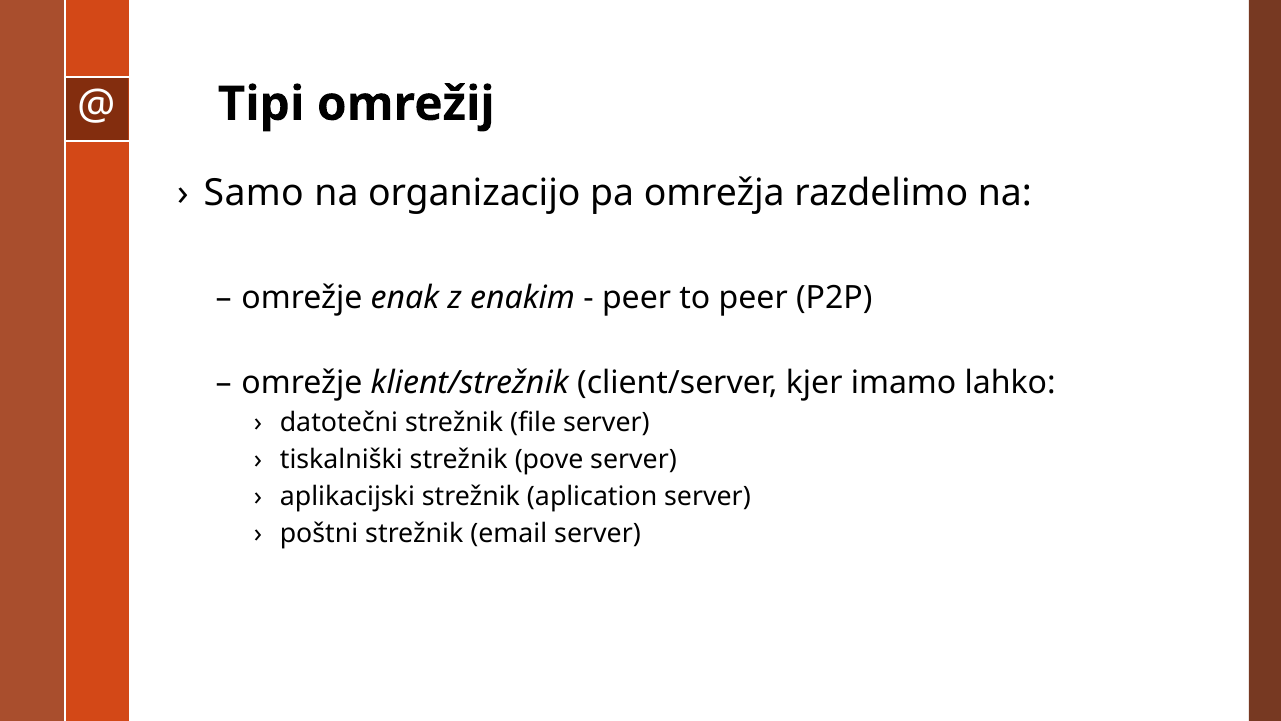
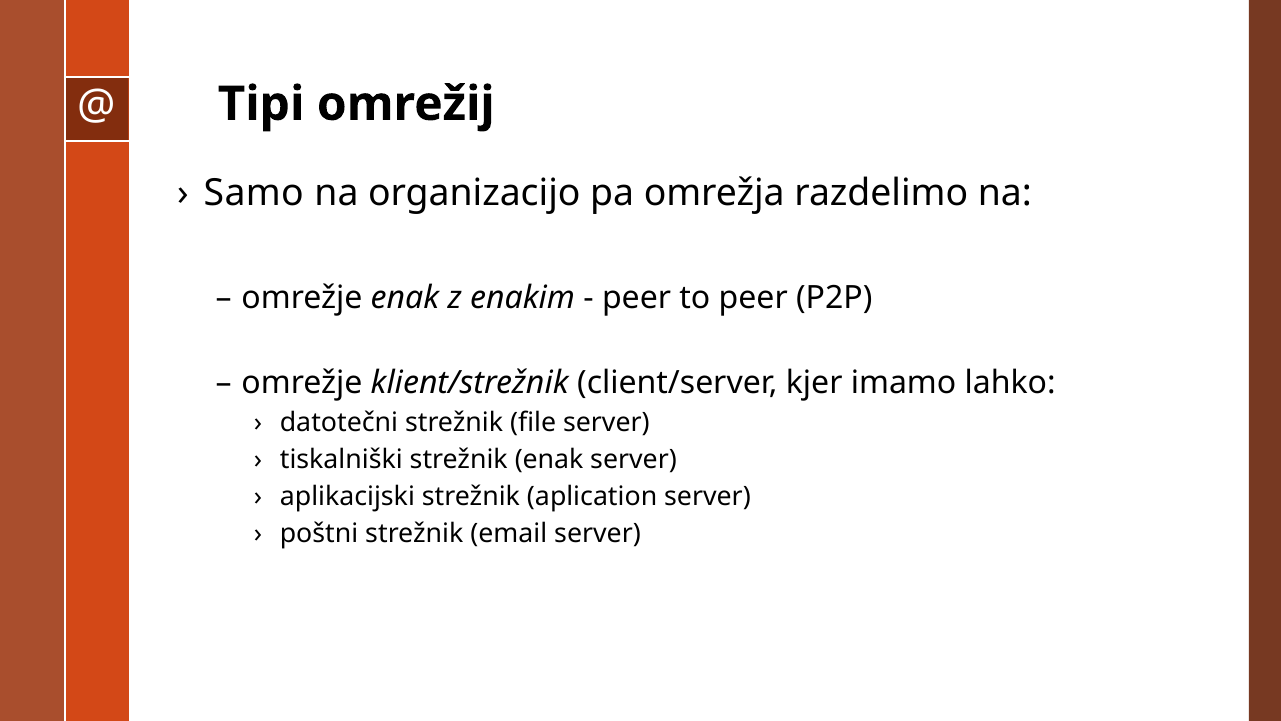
strežnik pove: pove -> enak
